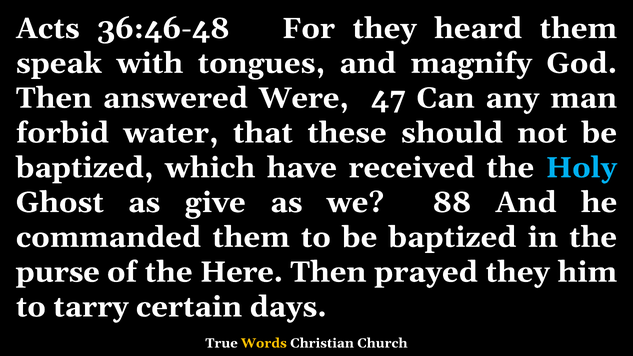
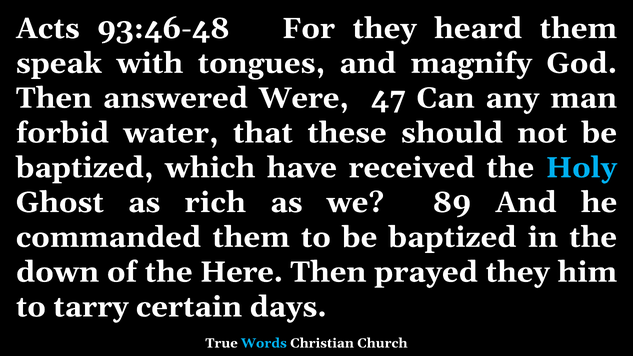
36:46-48: 36:46-48 -> 93:46-48
give: give -> rich
88: 88 -> 89
purse: purse -> down
Words colour: yellow -> light blue
